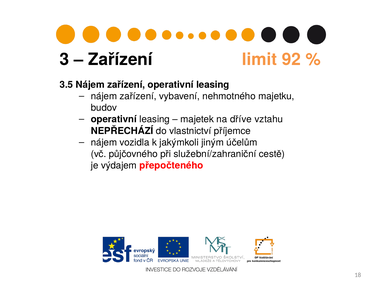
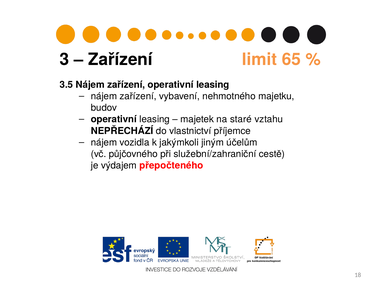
92: 92 -> 65
dříve: dříve -> staré
